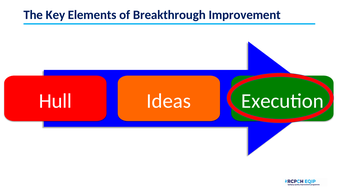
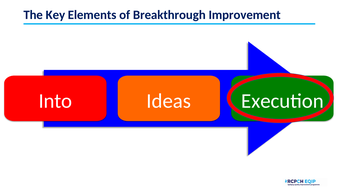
Hull: Hull -> Into
